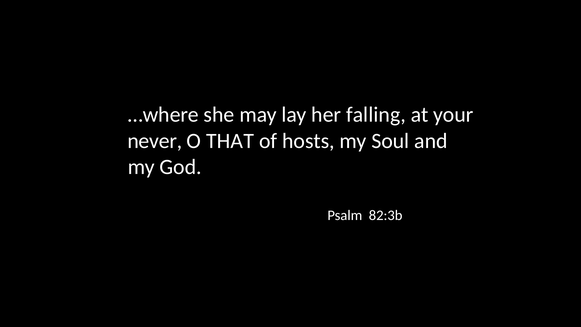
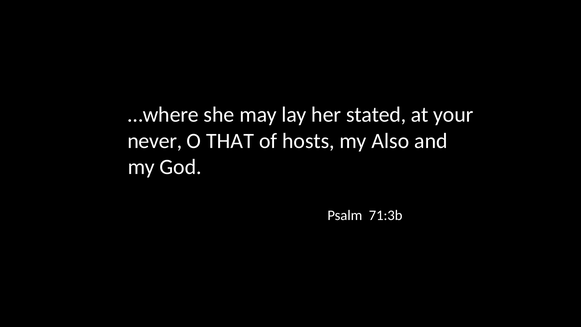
falling: falling -> stated
Soul: Soul -> Also
82:3b: 82:3b -> 71:3b
